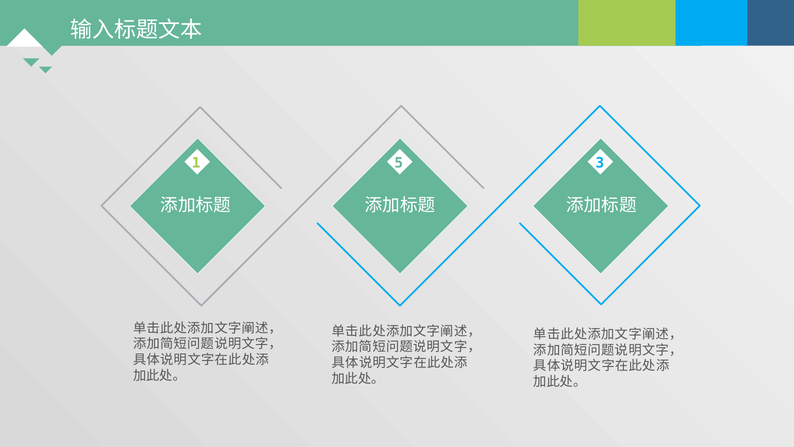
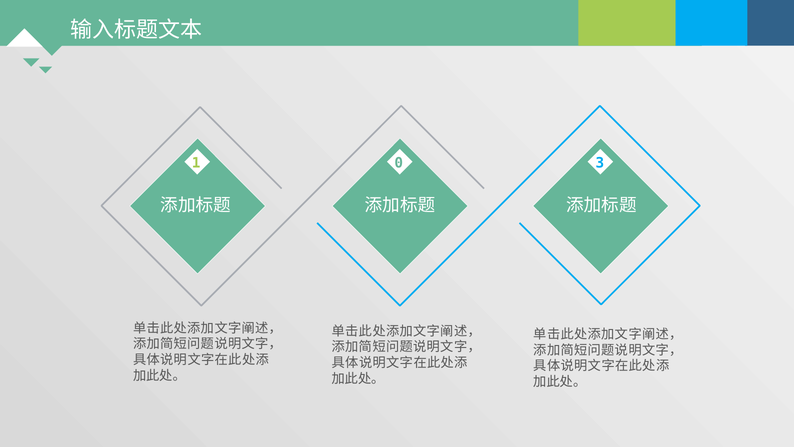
5: 5 -> 0
